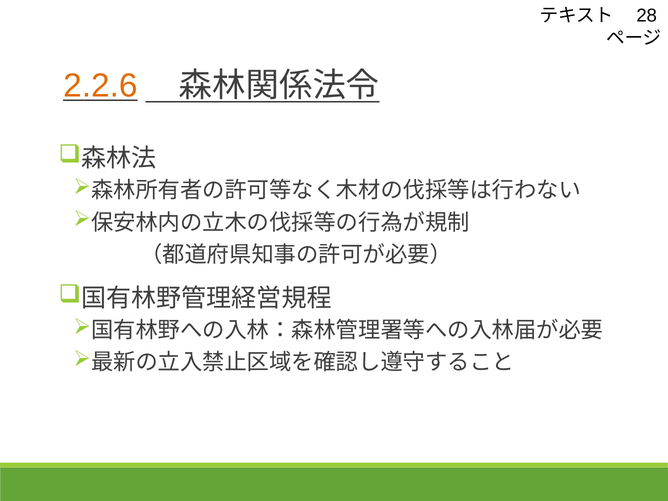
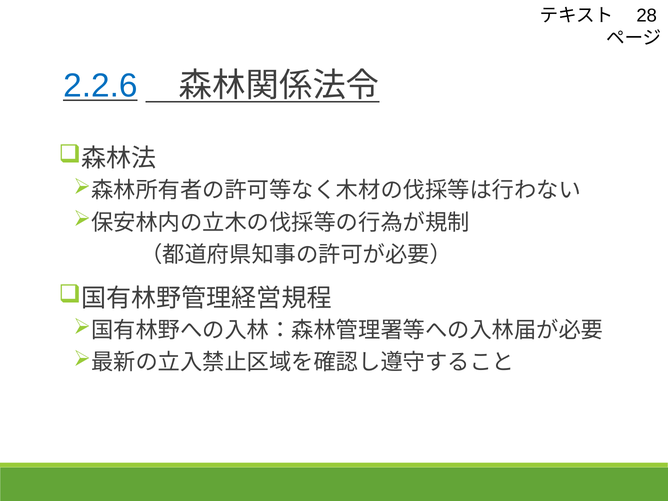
2.2.6 colour: orange -> blue
